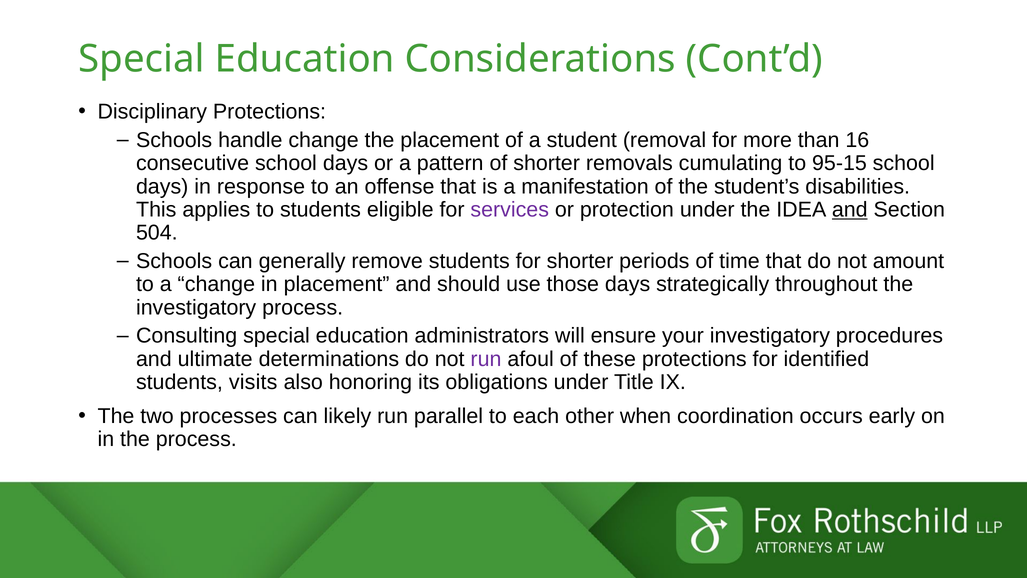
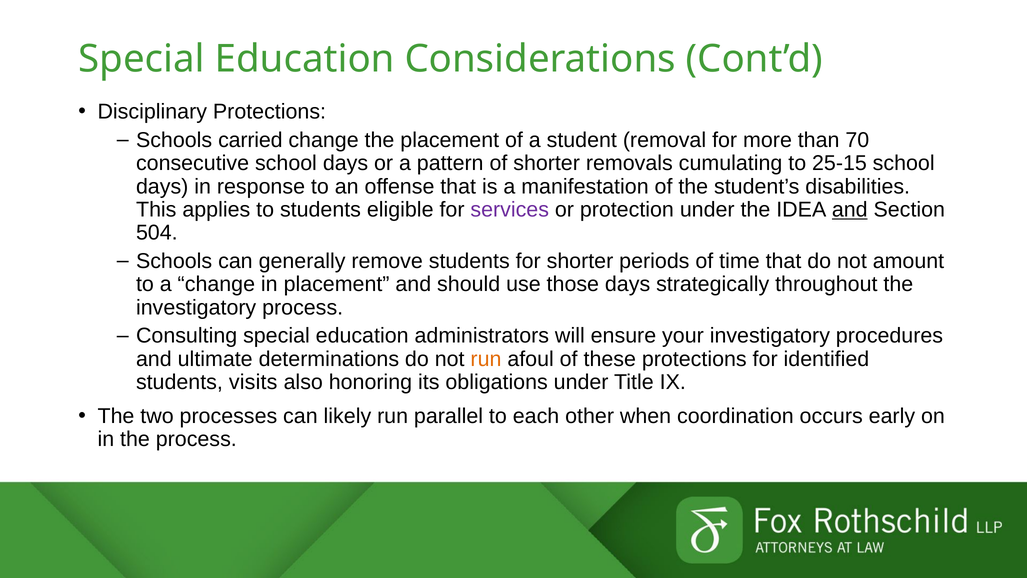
handle: handle -> carried
16: 16 -> 70
95-15: 95-15 -> 25-15
run at (486, 359) colour: purple -> orange
